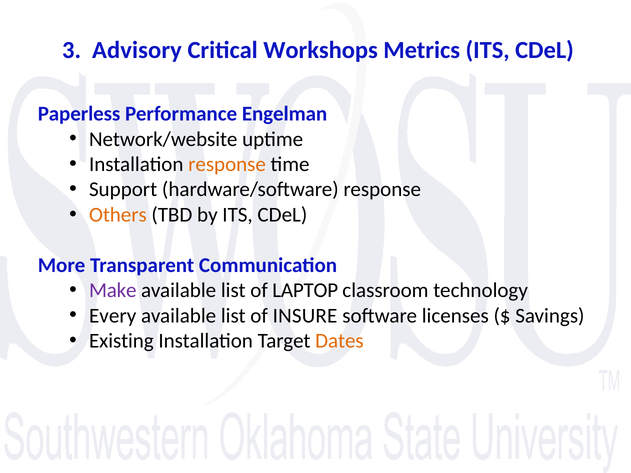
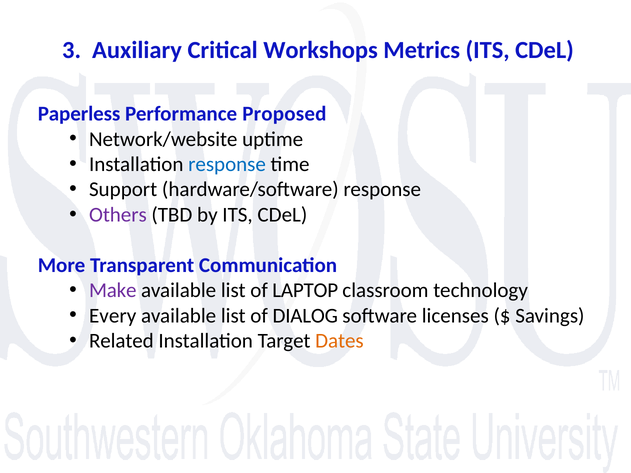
Advisory: Advisory -> Auxiliary
Engelman: Engelman -> Proposed
response at (227, 164) colour: orange -> blue
Others colour: orange -> purple
INSURE: INSURE -> DIALOG
Existing: Existing -> Related
